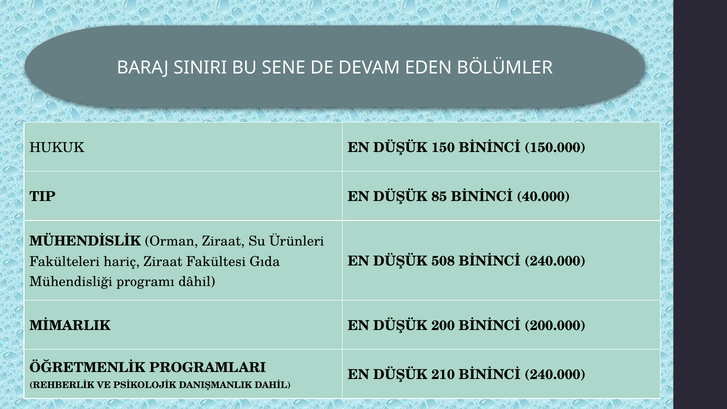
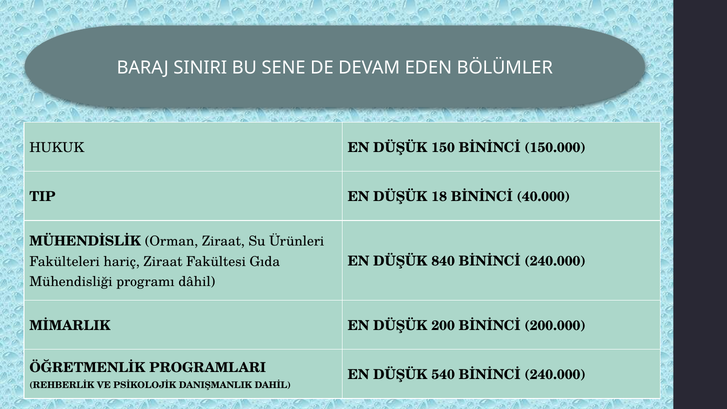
85: 85 -> 18
508: 508 -> 840
210: 210 -> 540
